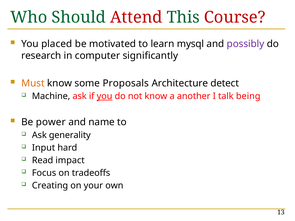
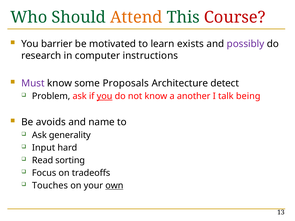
Attend colour: red -> orange
placed: placed -> barrier
mysql: mysql -> exists
significantly: significantly -> instructions
Must colour: orange -> purple
Machine: Machine -> Problem
power: power -> avoids
impact: impact -> sorting
Creating: Creating -> Touches
own underline: none -> present
